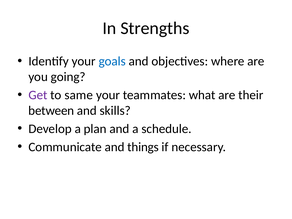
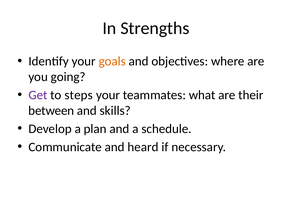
goals colour: blue -> orange
same: same -> steps
things: things -> heard
